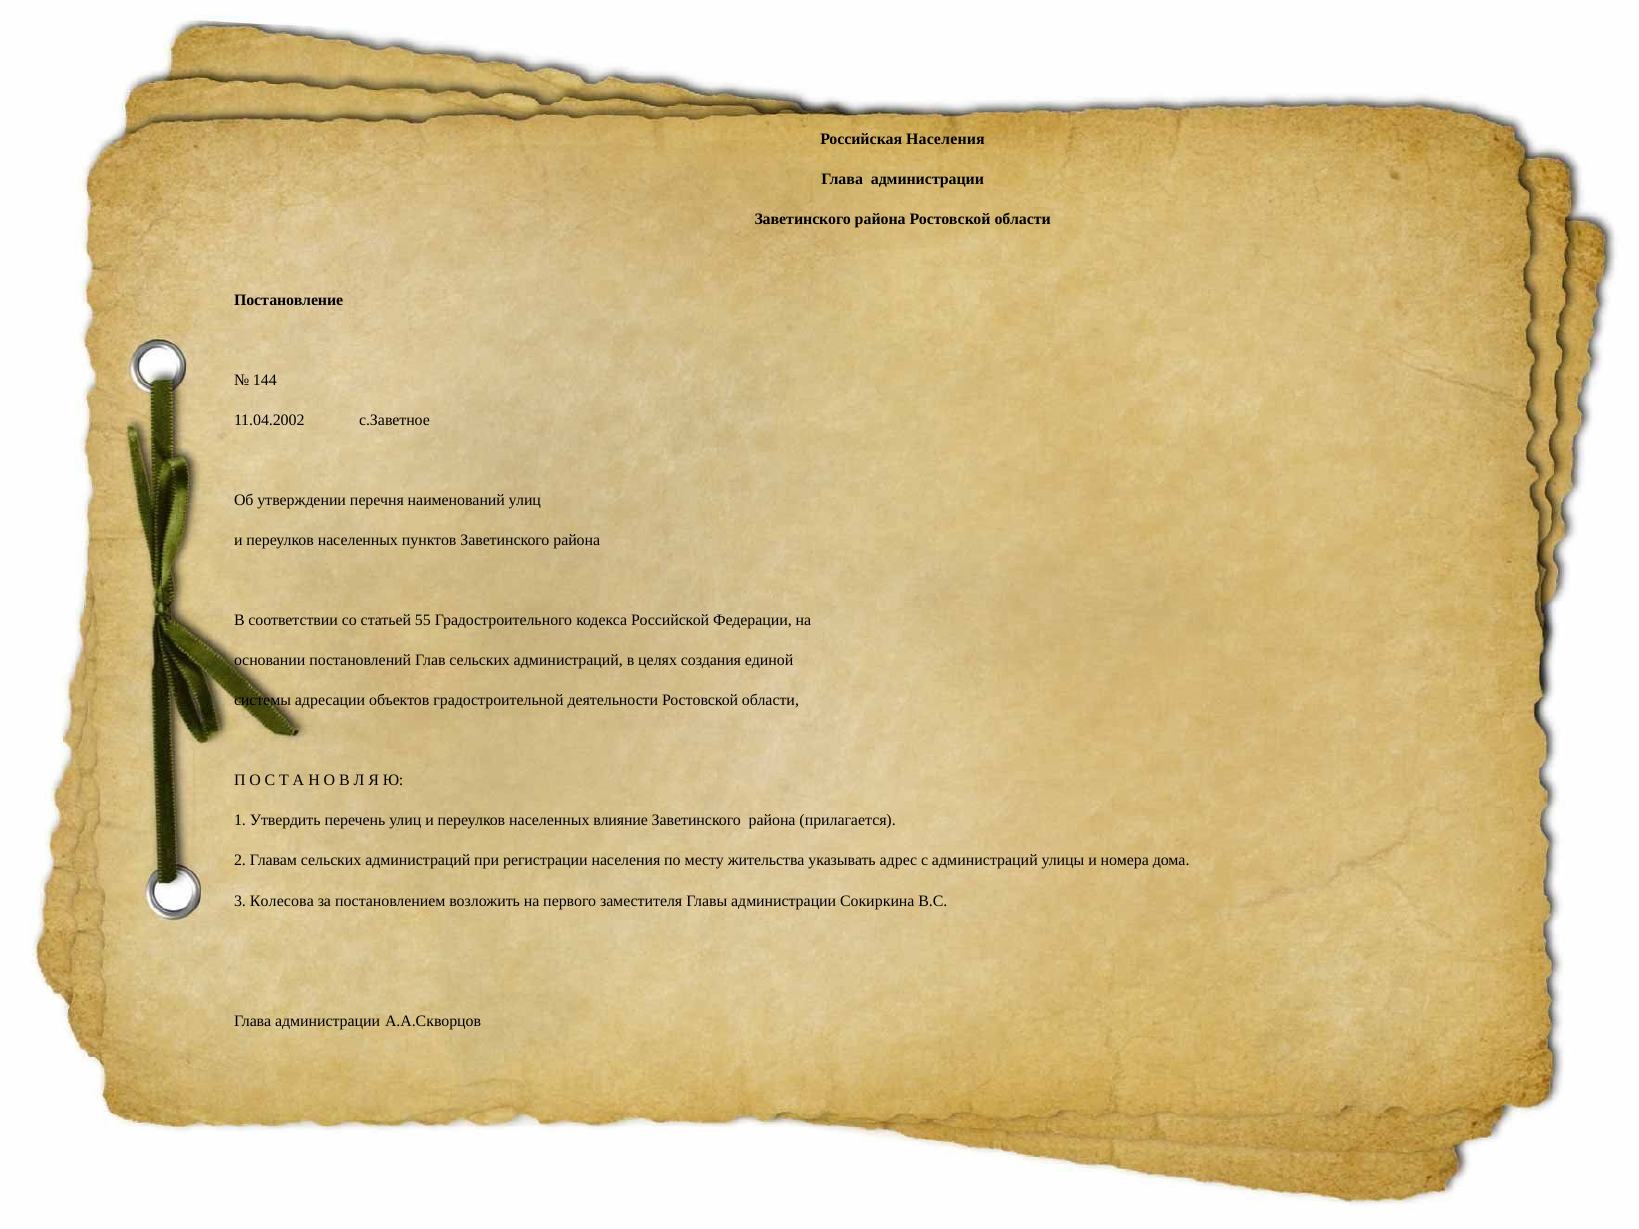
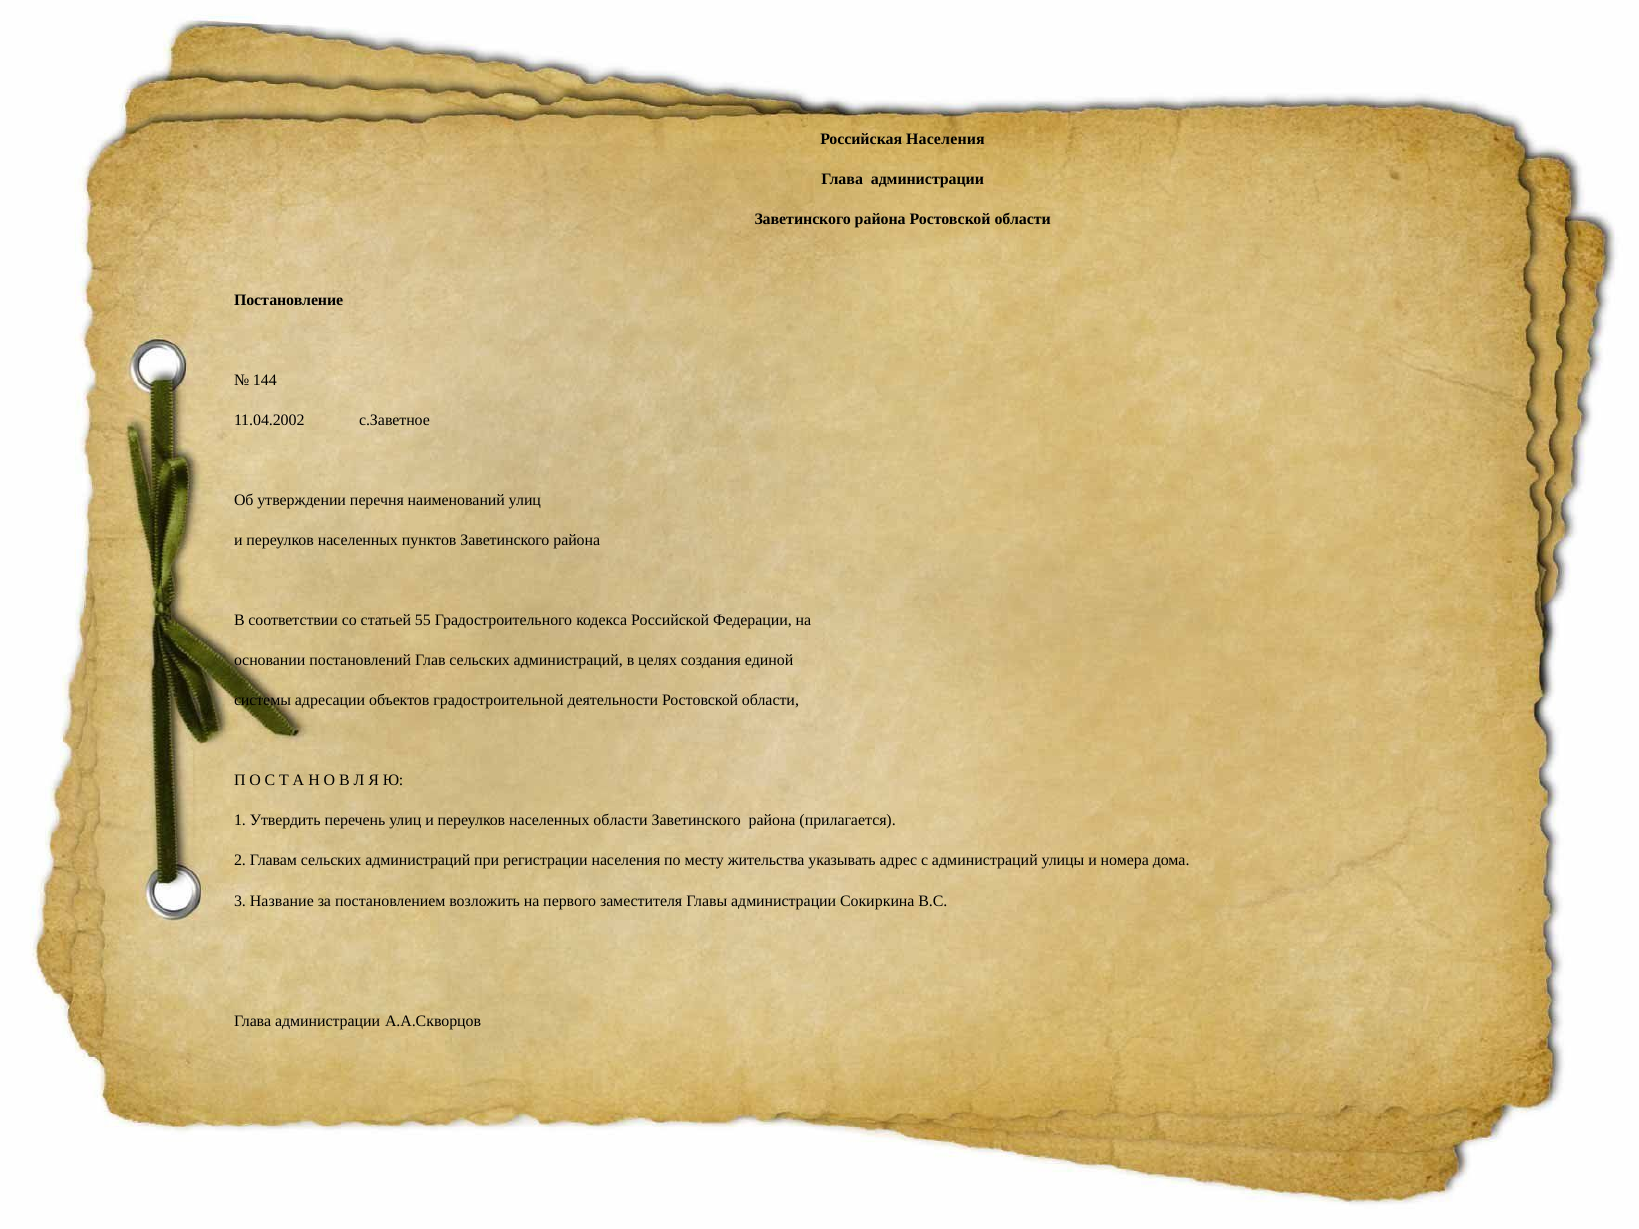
населенных влияние: влияние -> области
Колесова: Колесова -> Название
